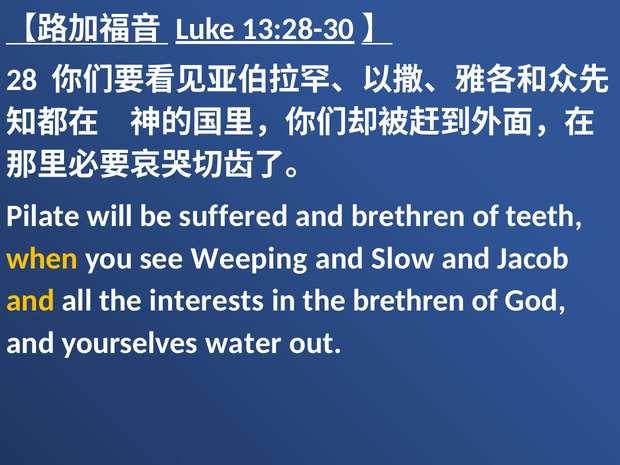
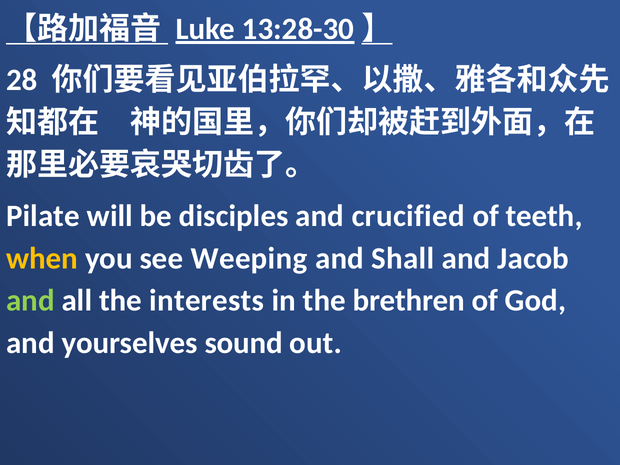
suffered: suffered -> disciples
and brethren: brethren -> crucified
Slow: Slow -> Shall
and at (30, 301) colour: yellow -> light green
water: water -> sound
